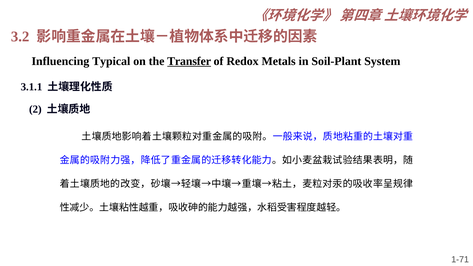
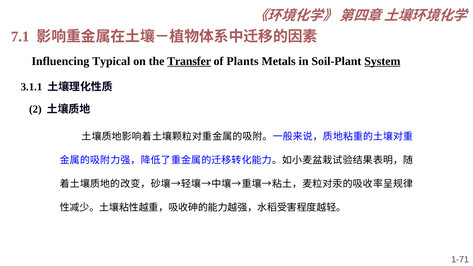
3.2: 3.2 -> 7.1
Redox: Redox -> Plants
System underline: none -> present
